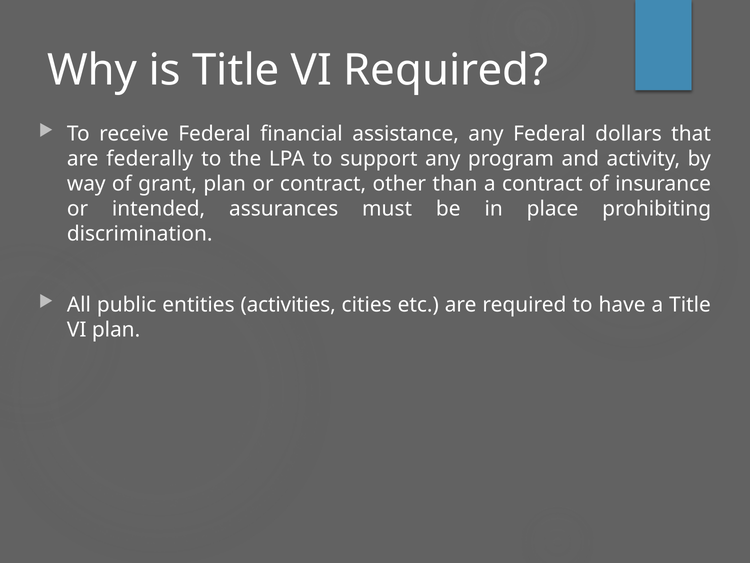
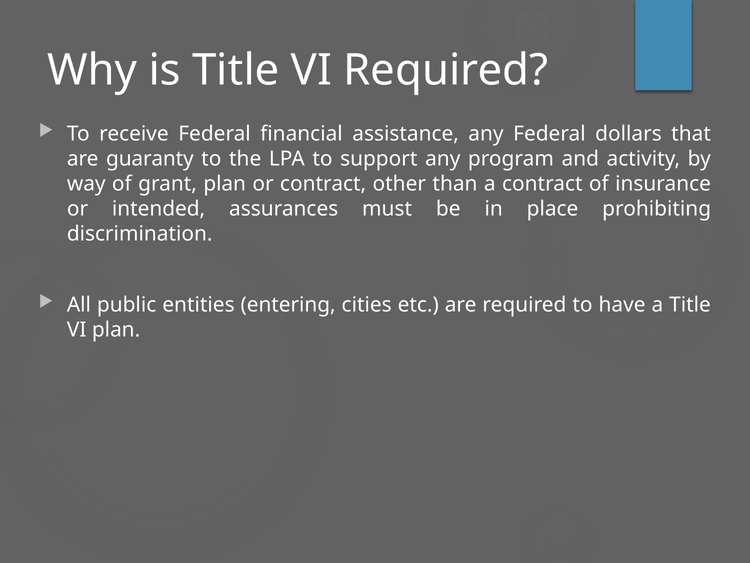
federally: federally -> guaranty
activities: activities -> entering
